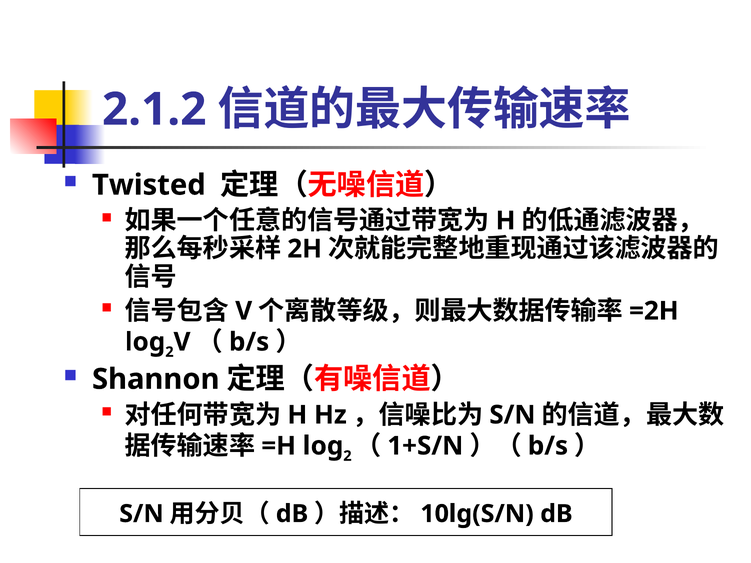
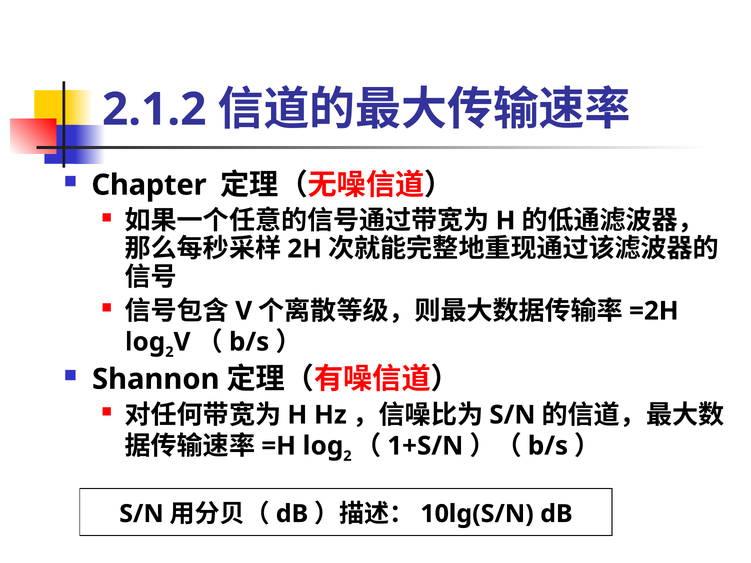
Twisted: Twisted -> Chapter
